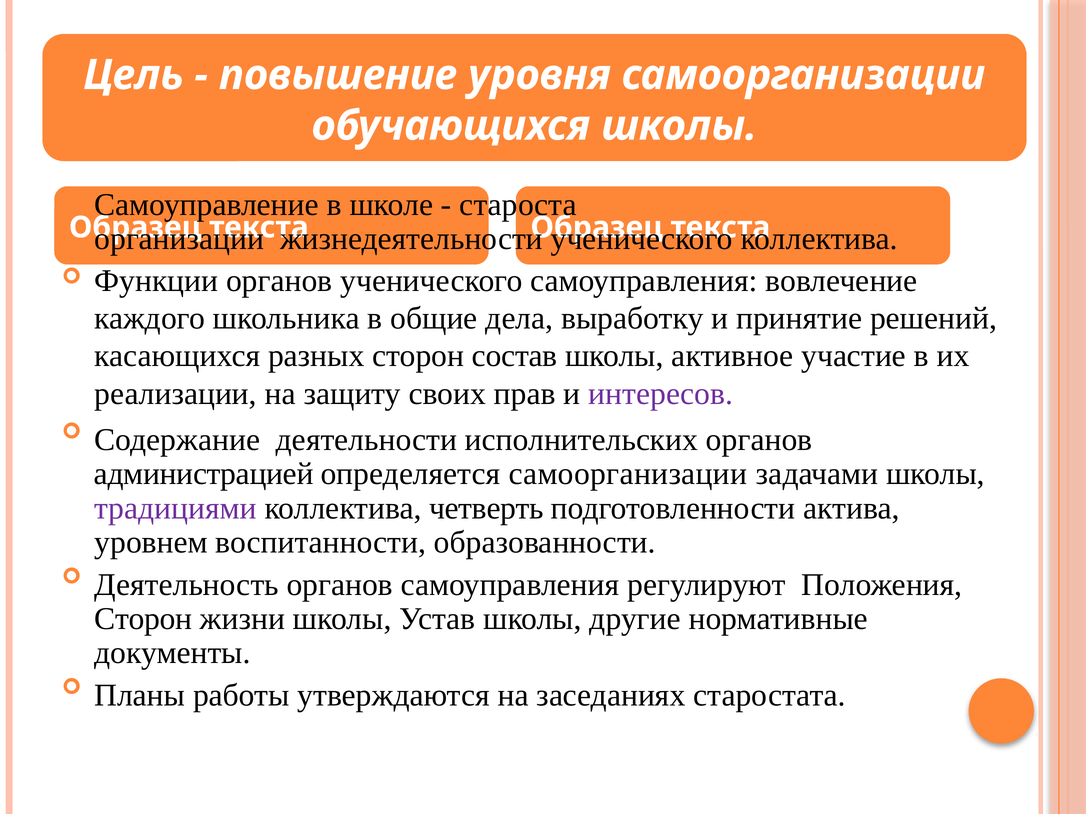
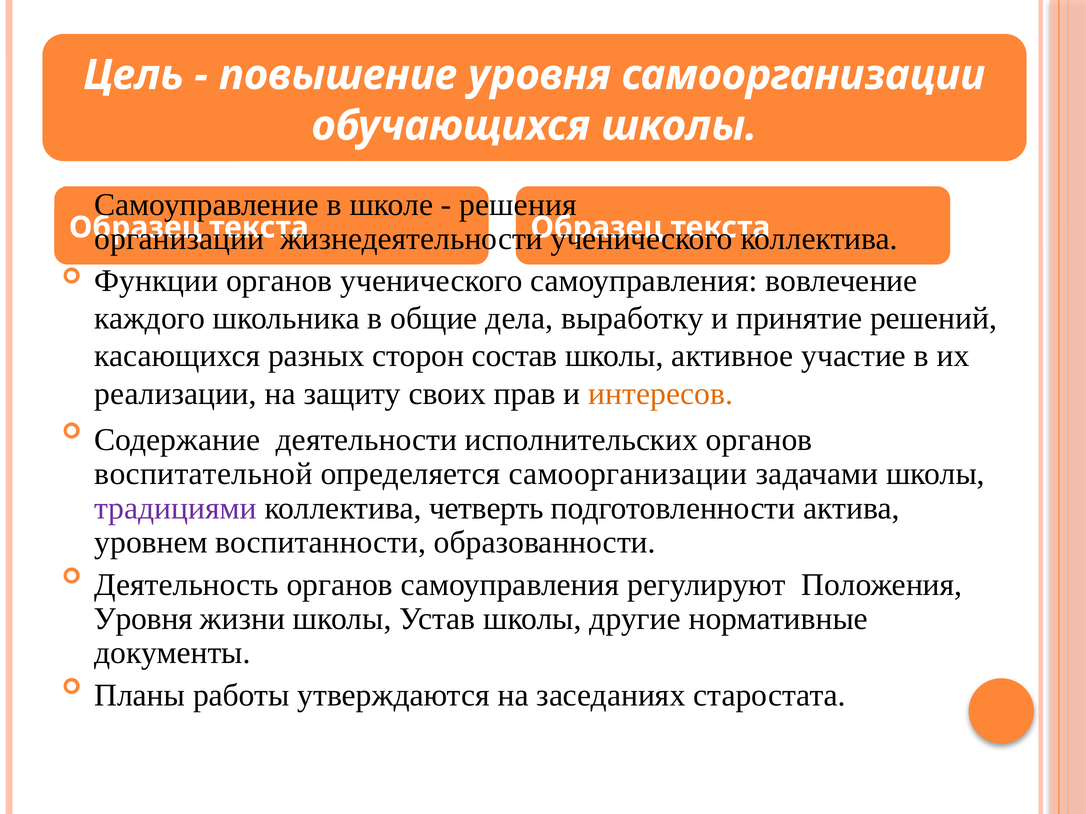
староста: староста -> решения
интересов colour: purple -> orange
администрацией: администрацией -> воспитательной
Сторон at (143, 619): Сторон -> Уровня
